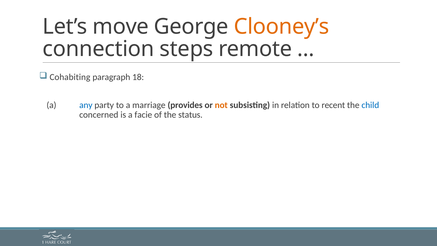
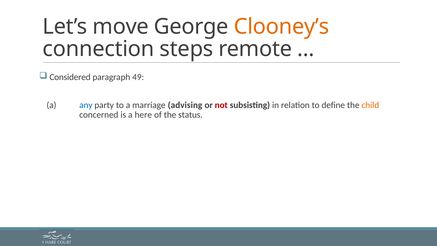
Cohabiting: Cohabiting -> Considered
18: 18 -> 49
provides: provides -> advising
not colour: orange -> red
recent: recent -> define
child colour: blue -> orange
facie: facie -> here
